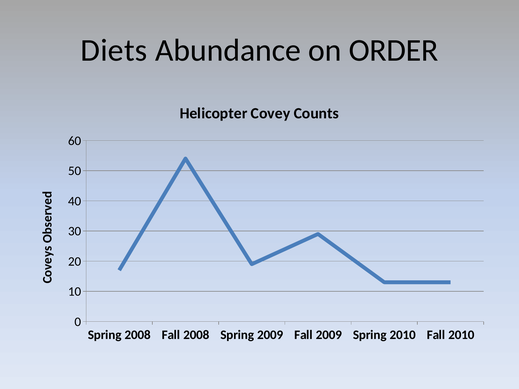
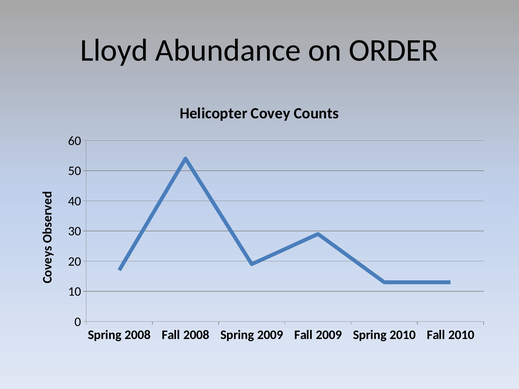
Diets: Diets -> Lloyd
